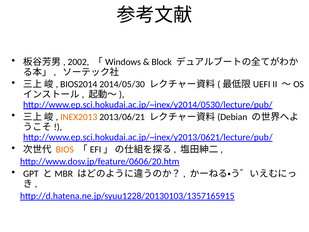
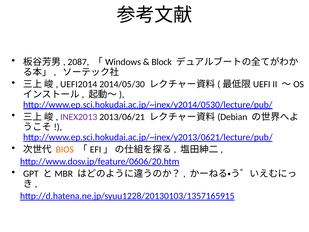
2002: 2002 -> 2087
BIOS2014: BIOS2014 -> UEFI2014
INEX2013 colour: orange -> purple
